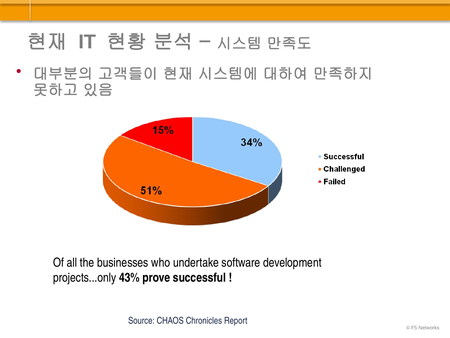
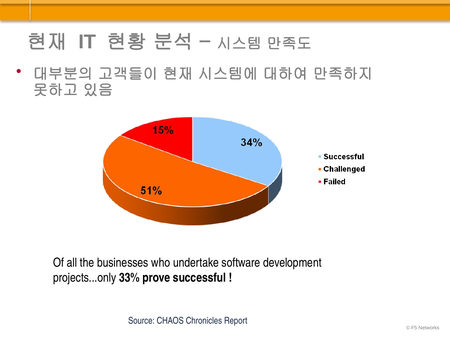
43%: 43% -> 33%
